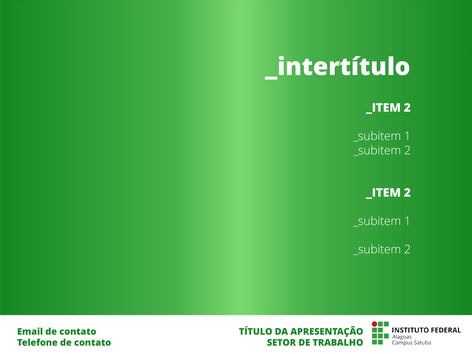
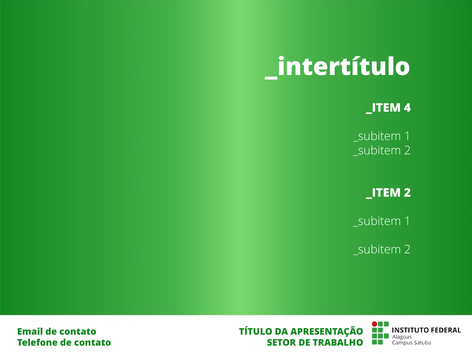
2 at (407, 108): 2 -> 4
